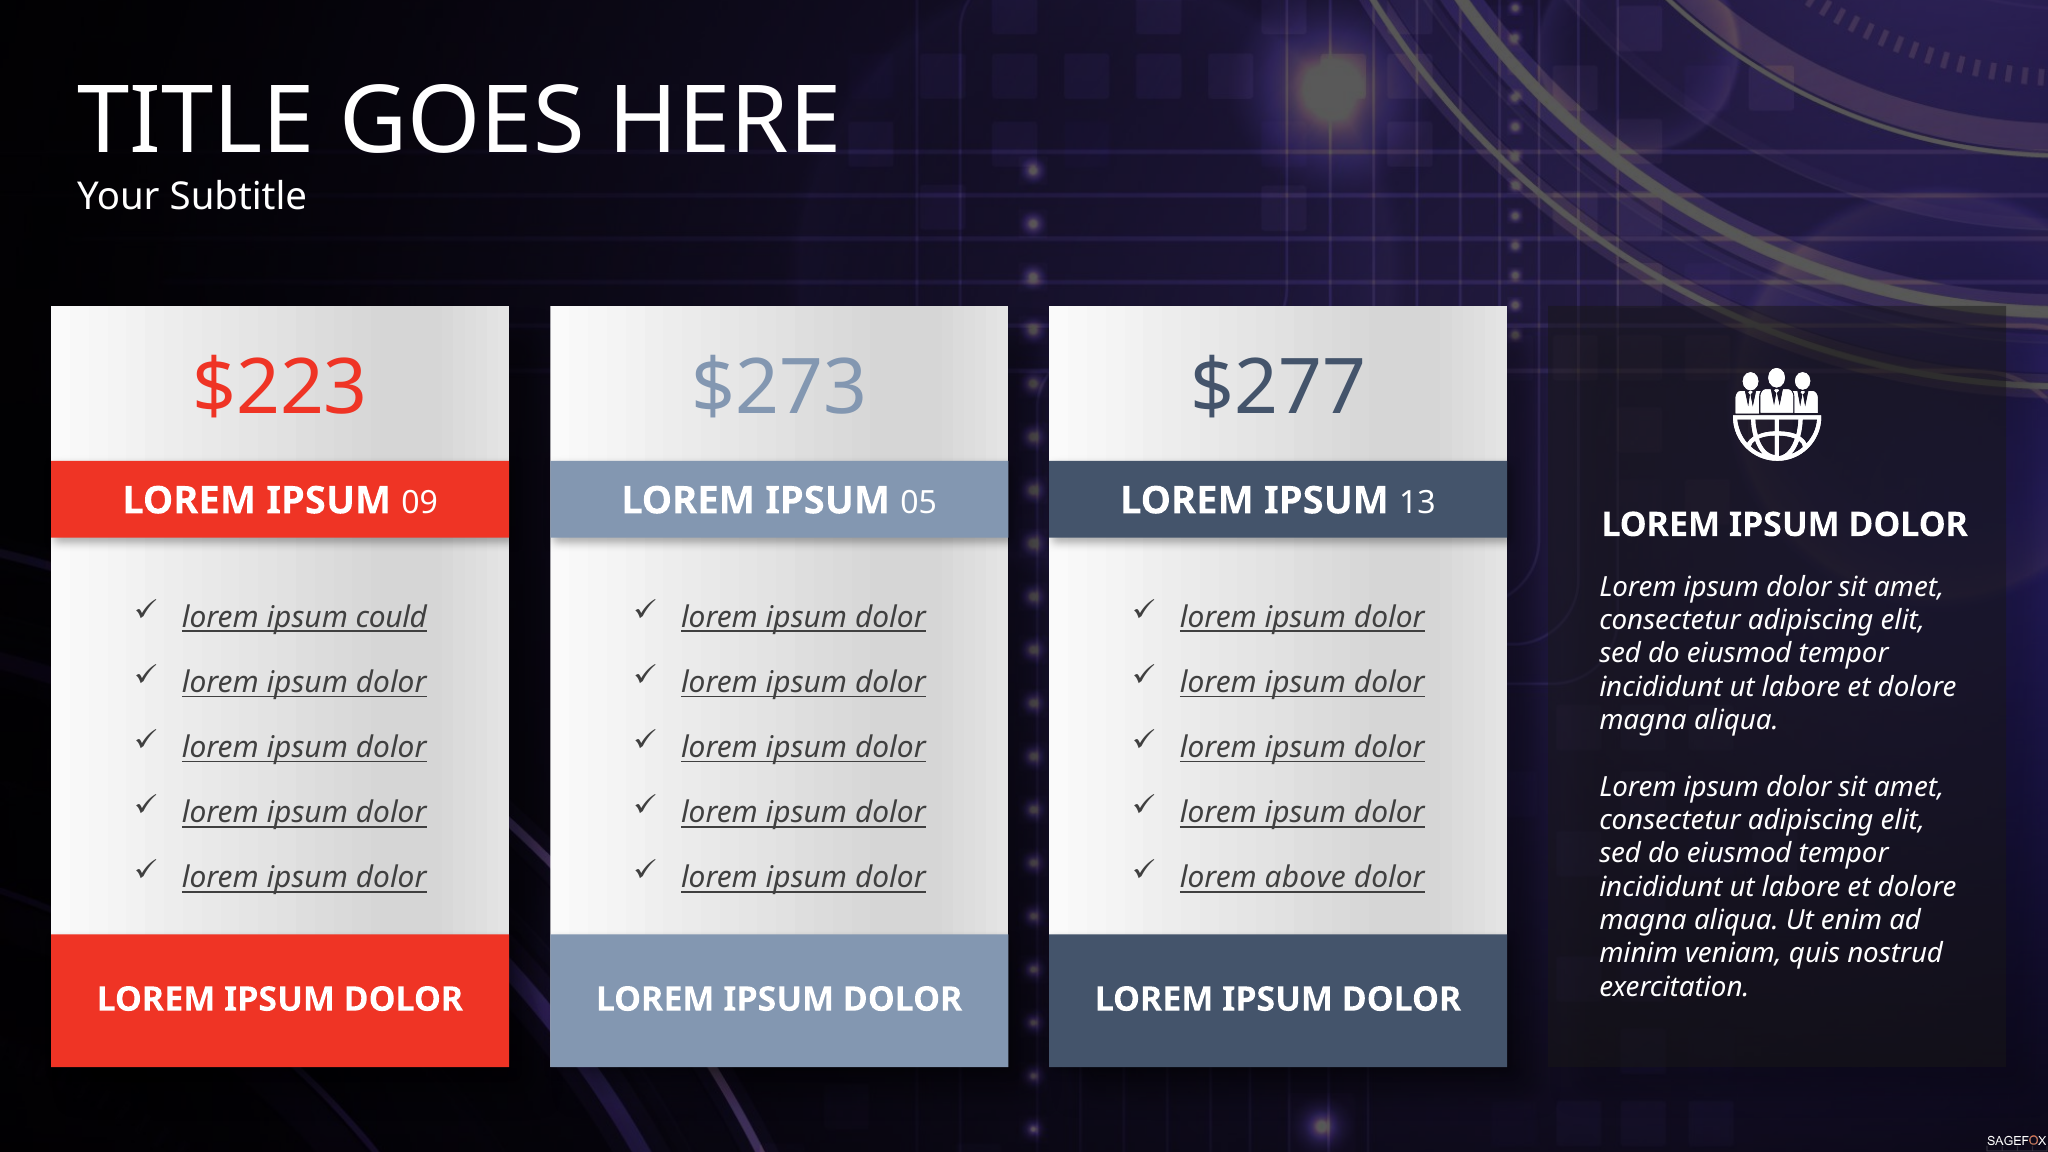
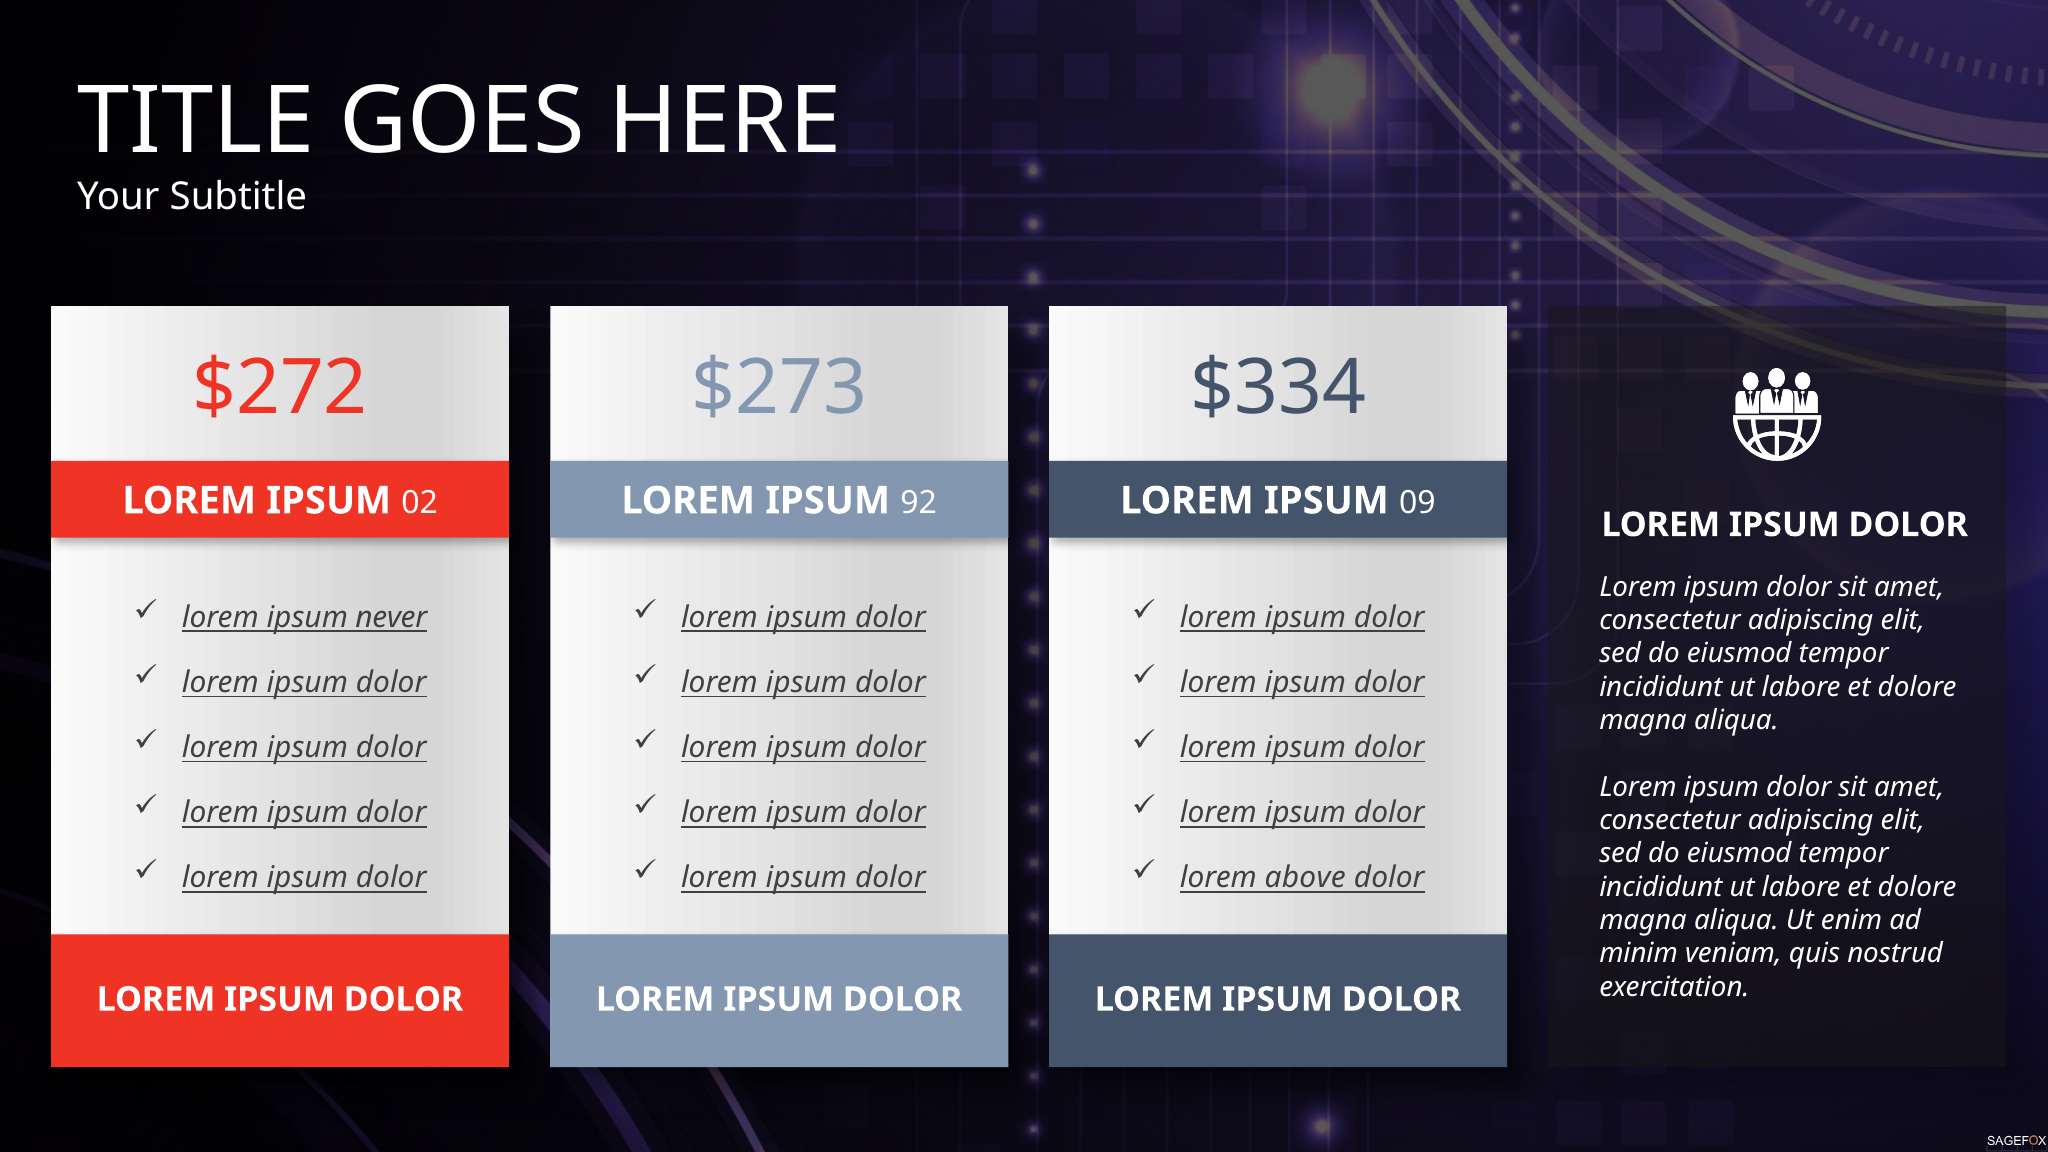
$223: $223 -> $272
$277: $277 -> $334
09: 09 -> 02
05: 05 -> 92
13: 13 -> 09
could: could -> never
